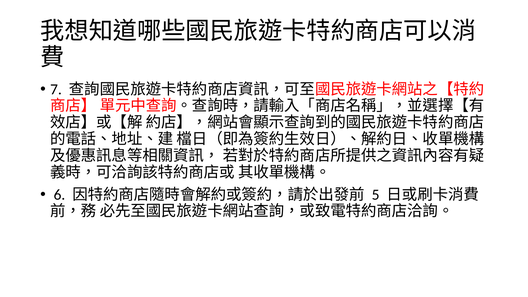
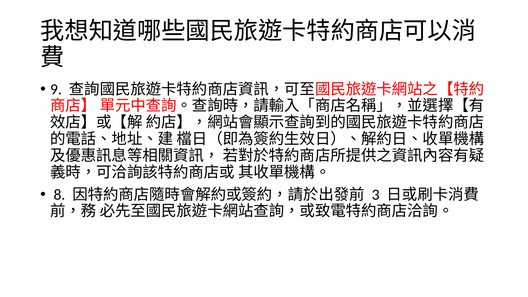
7: 7 -> 9
6: 6 -> 8
5: 5 -> 3
